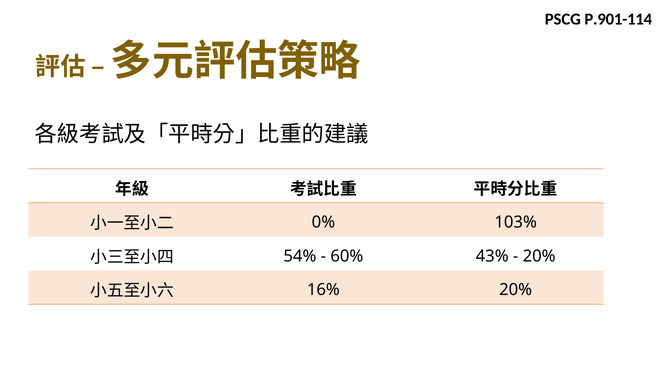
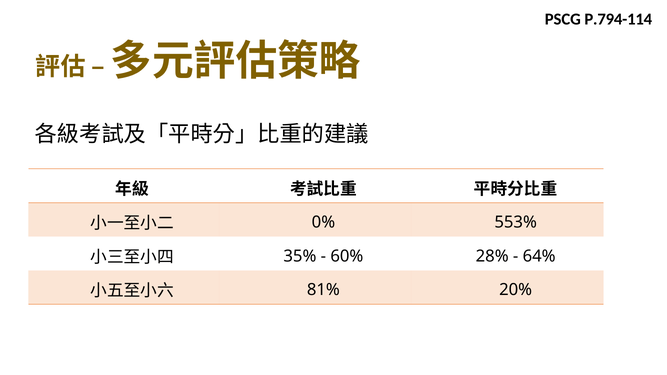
P.901-114: P.901-114 -> P.794-114
103%: 103% -> 553%
54%: 54% -> 35%
43%: 43% -> 28%
20% at (539, 256): 20% -> 64%
16%: 16% -> 81%
